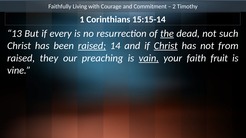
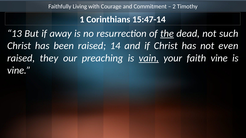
15:15-14: 15:15-14 -> 15:47-14
every: every -> away
raised at (92, 46) underline: present -> none
Christ at (166, 46) underline: present -> none
from: from -> even
faith fruit: fruit -> vine
